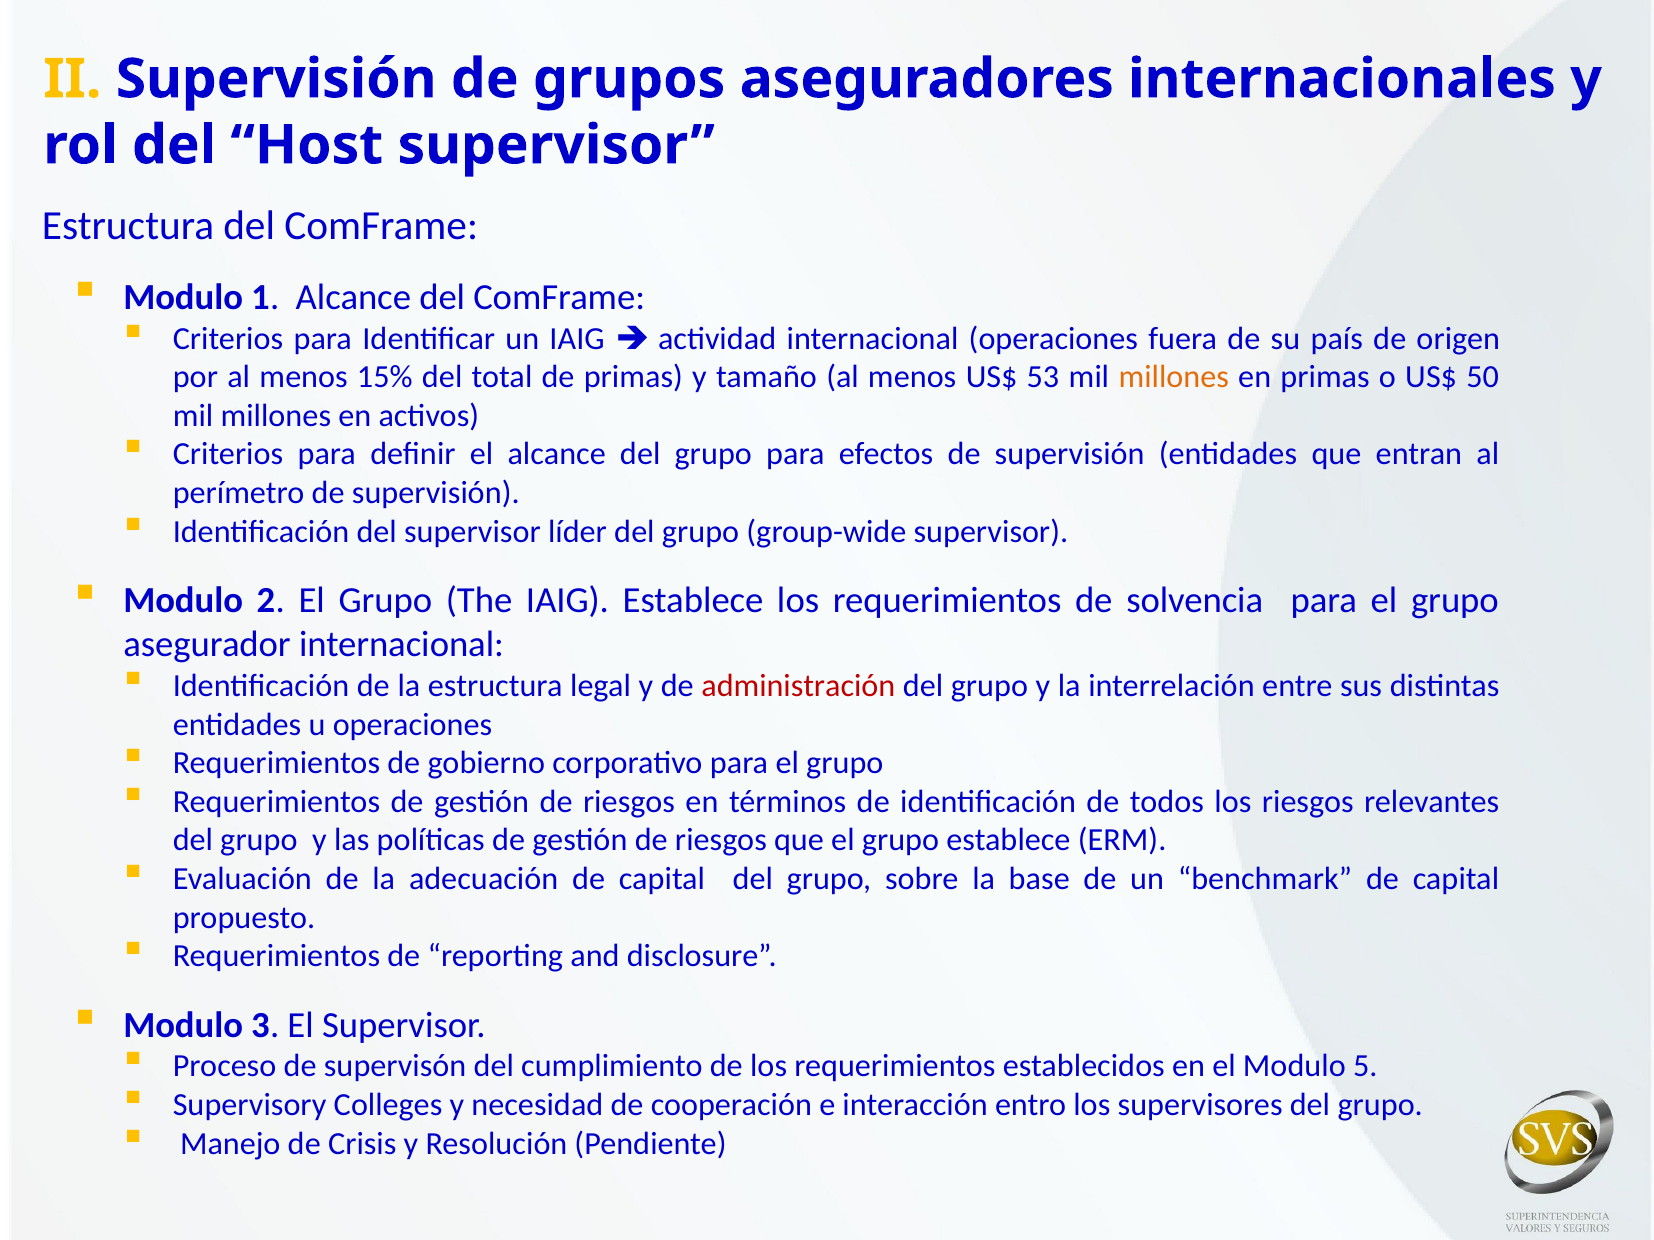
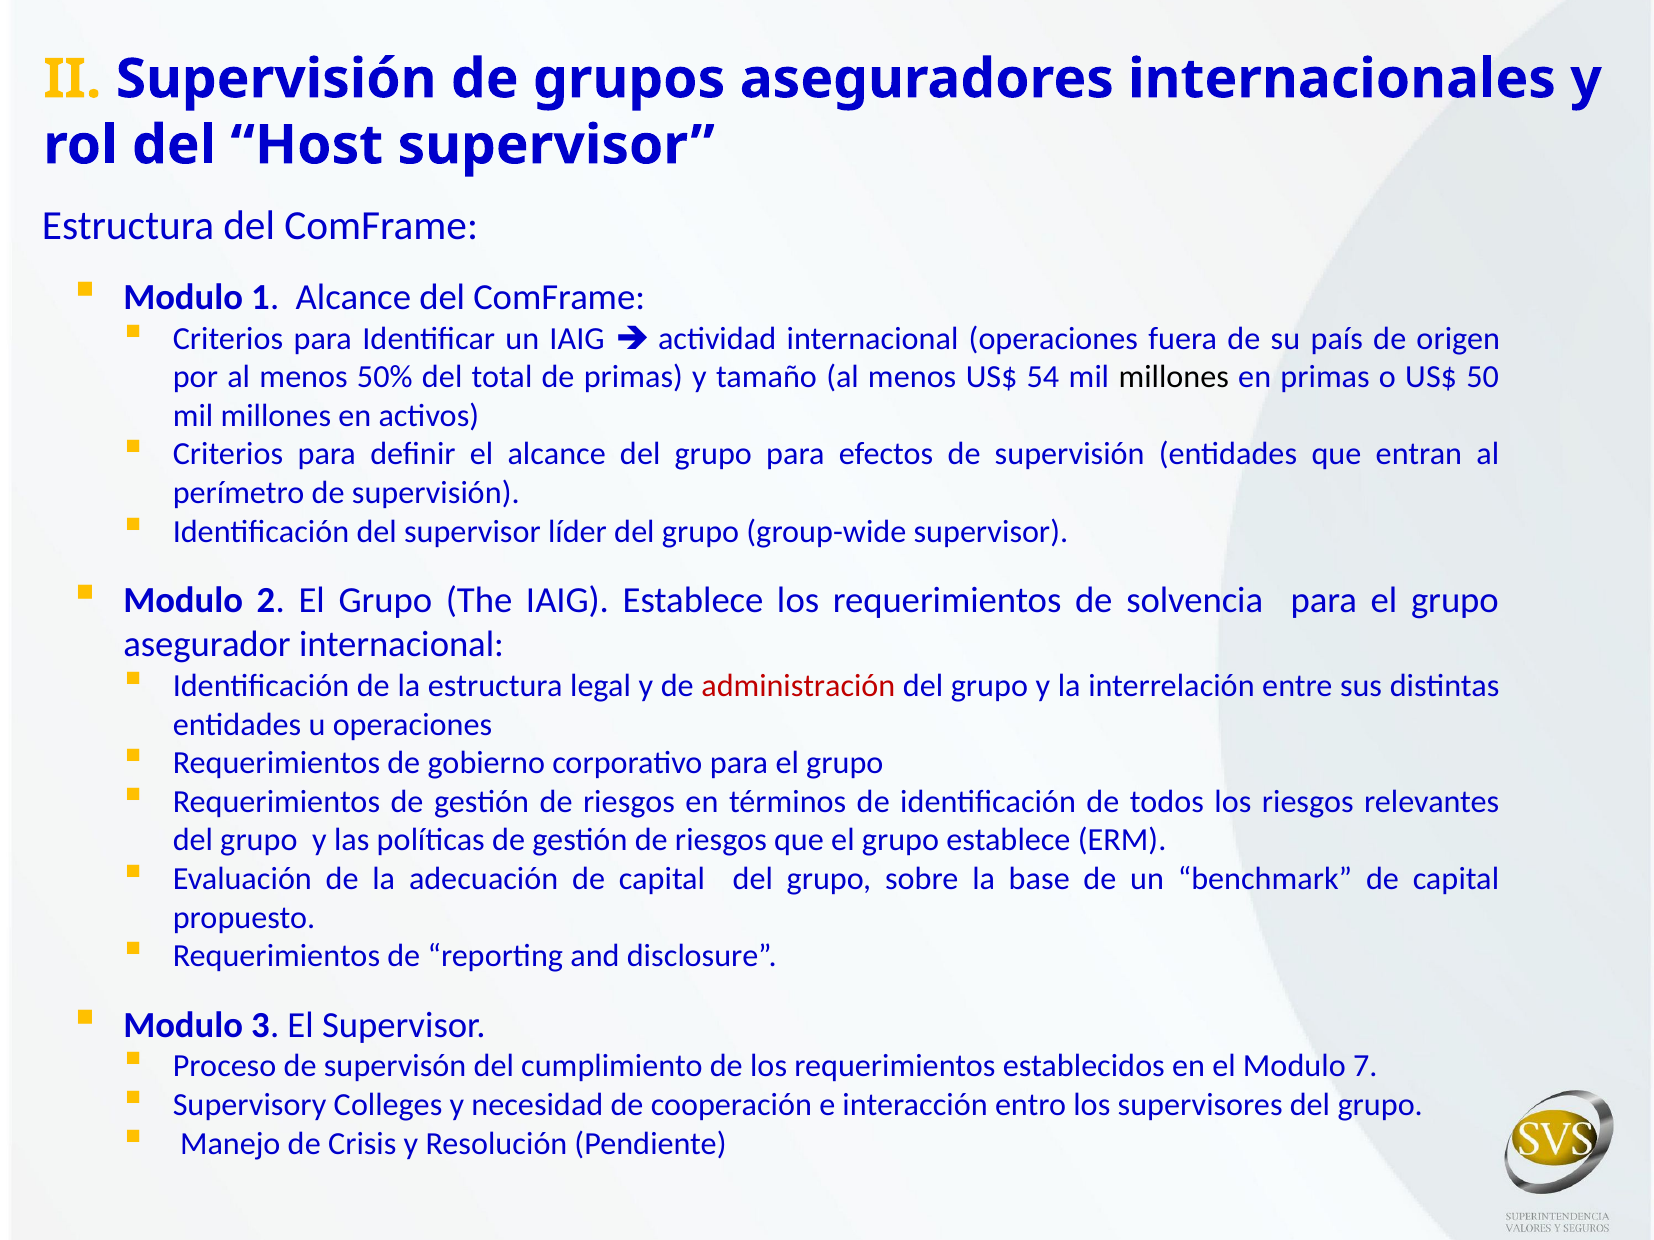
15%: 15% -> 50%
53: 53 -> 54
millones at (1174, 377) colour: orange -> black
5: 5 -> 7
